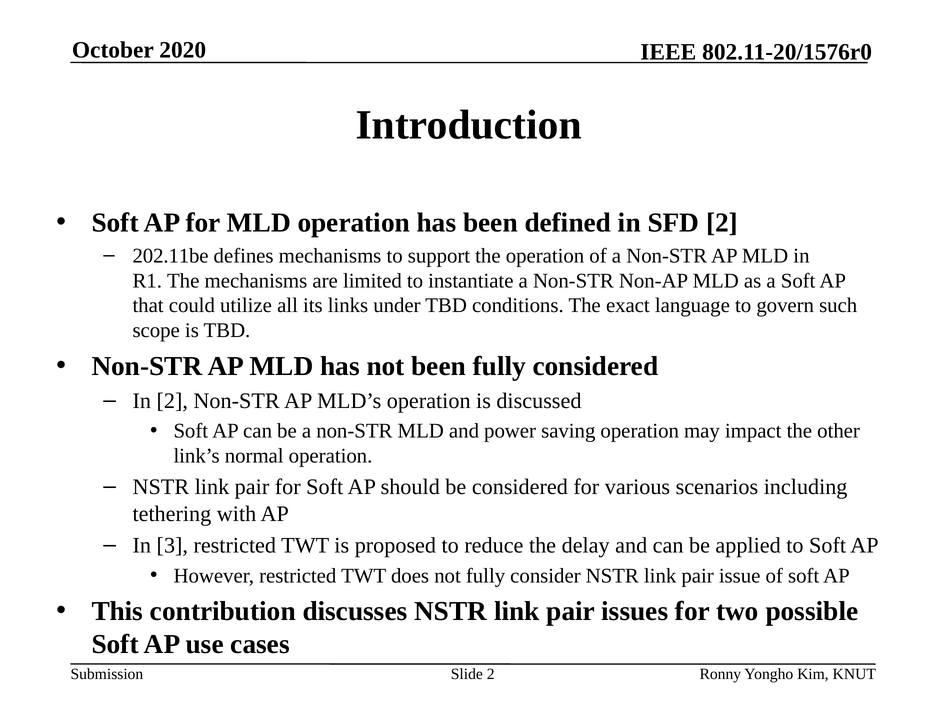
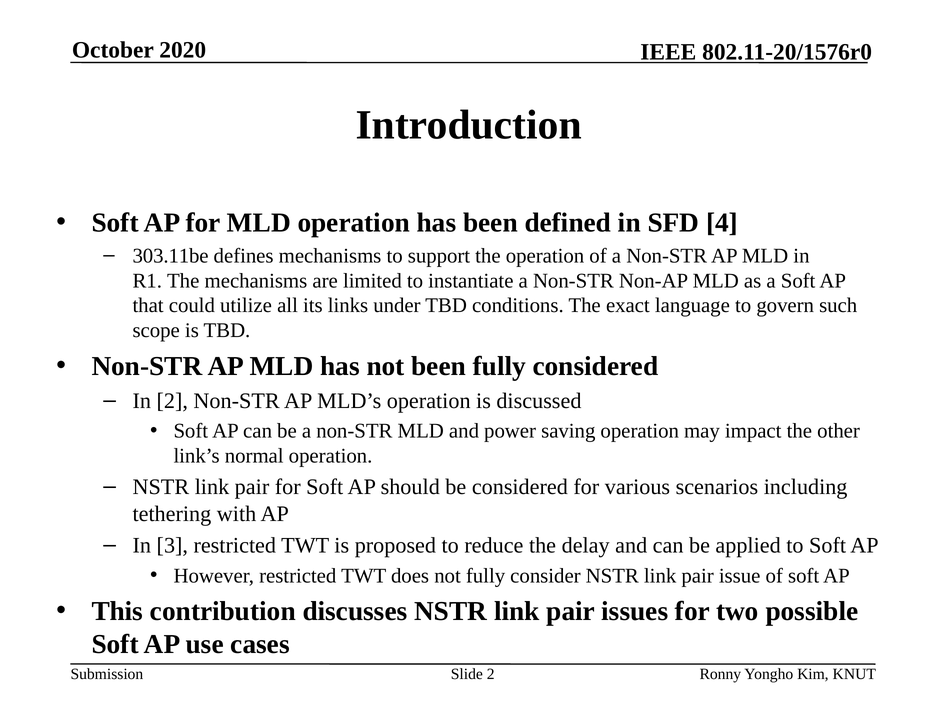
SFD 2: 2 -> 4
202.11be: 202.11be -> 303.11be
